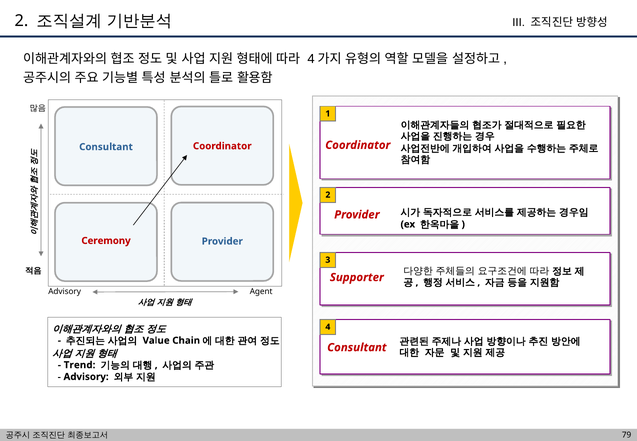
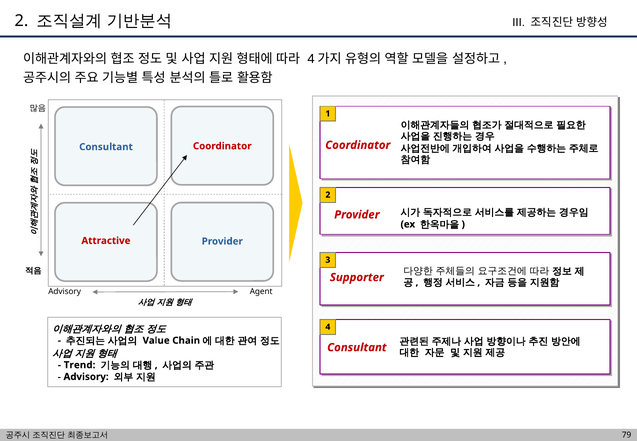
Ceremony: Ceremony -> Attractive
